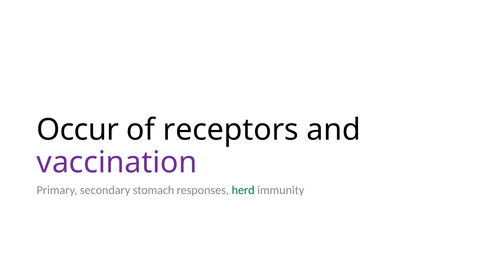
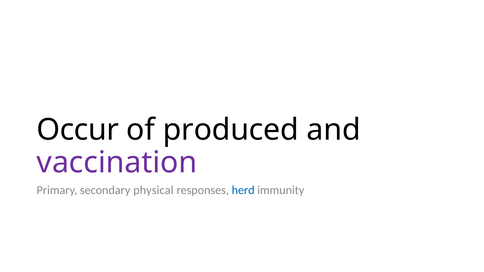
receptors: receptors -> produced
stomach: stomach -> physical
herd colour: green -> blue
